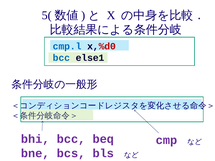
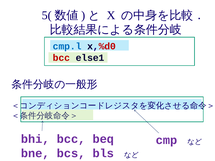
bcc at (61, 58) colour: blue -> red
